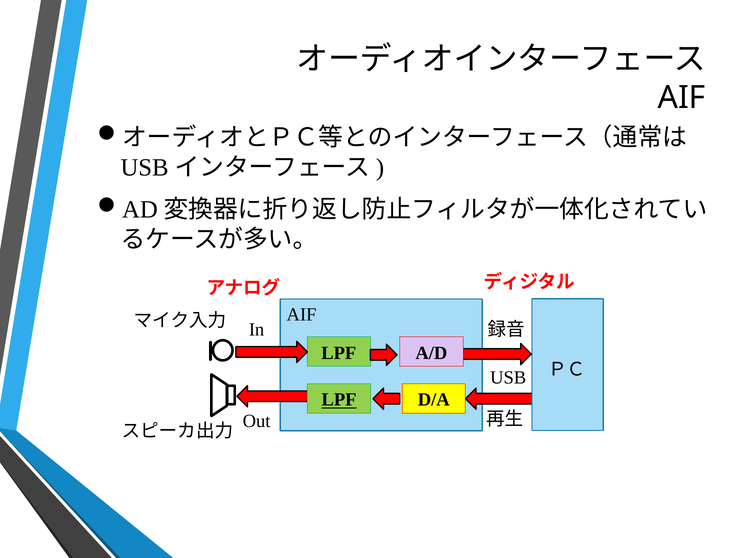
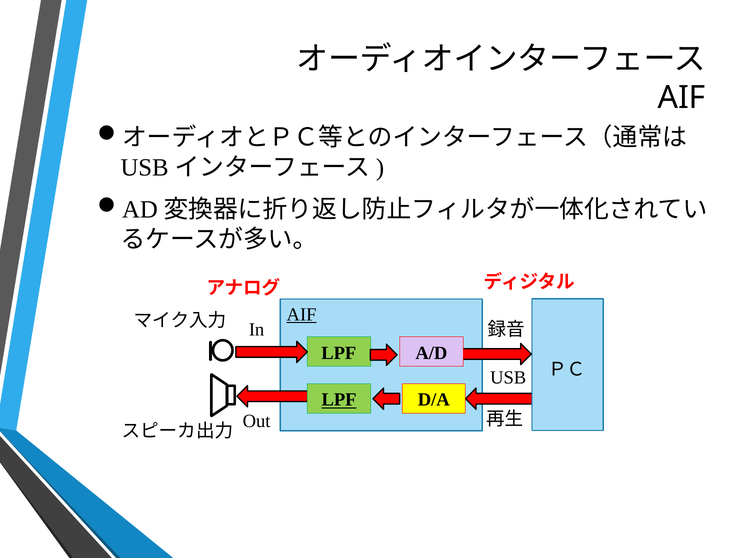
AIF at (302, 314) underline: none -> present
